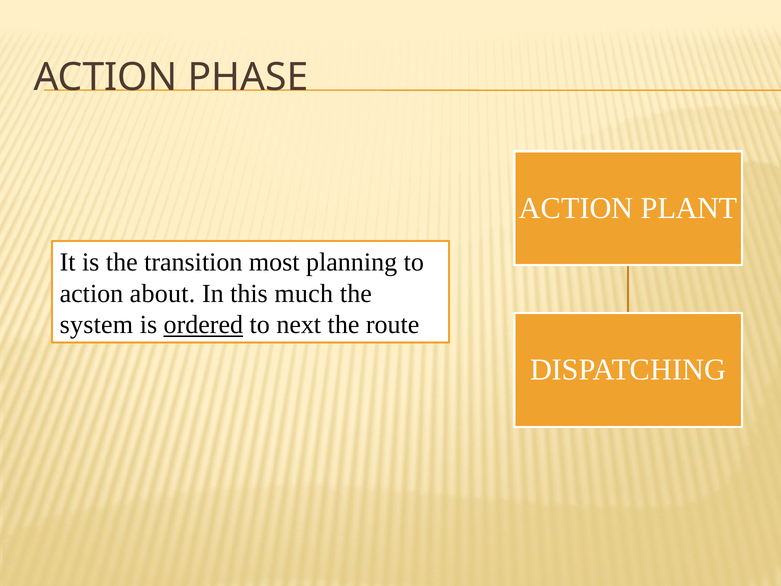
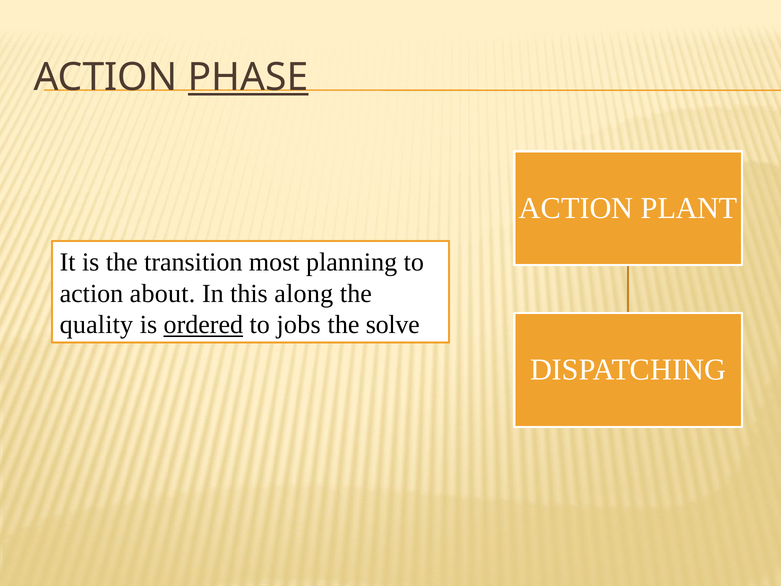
PHASE underline: none -> present
much: much -> along
system: system -> quality
next: next -> jobs
route: route -> solve
